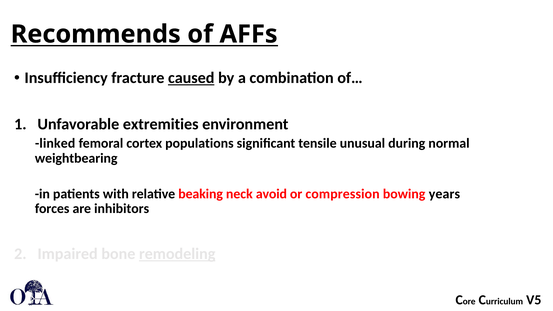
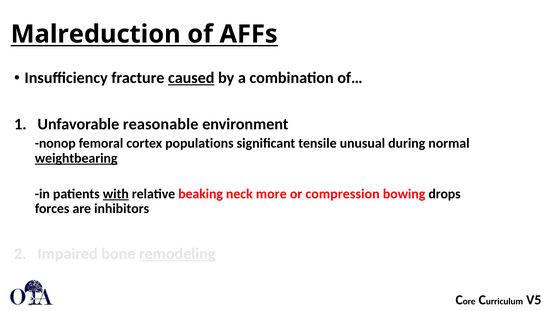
Recommends: Recommends -> Malreduction
extremities: extremities -> reasonable
linked: linked -> nonop
weightbearing underline: none -> present
with underline: none -> present
avoid: avoid -> more
years: years -> drops
